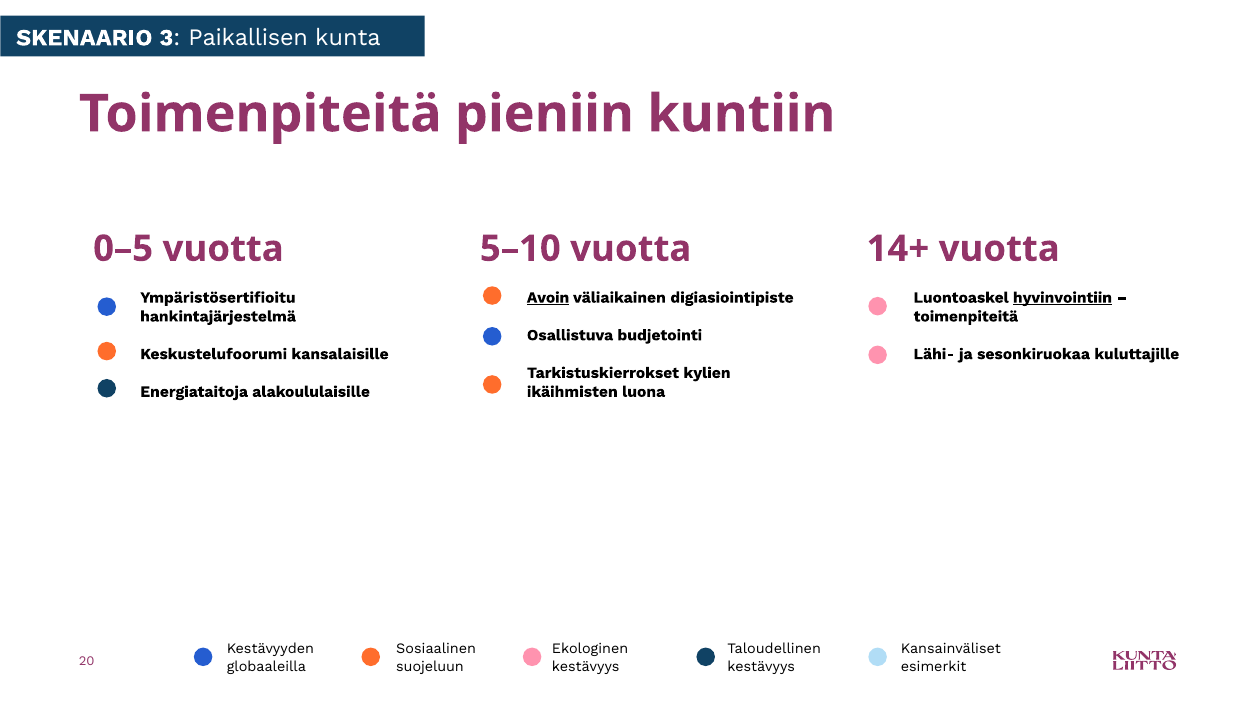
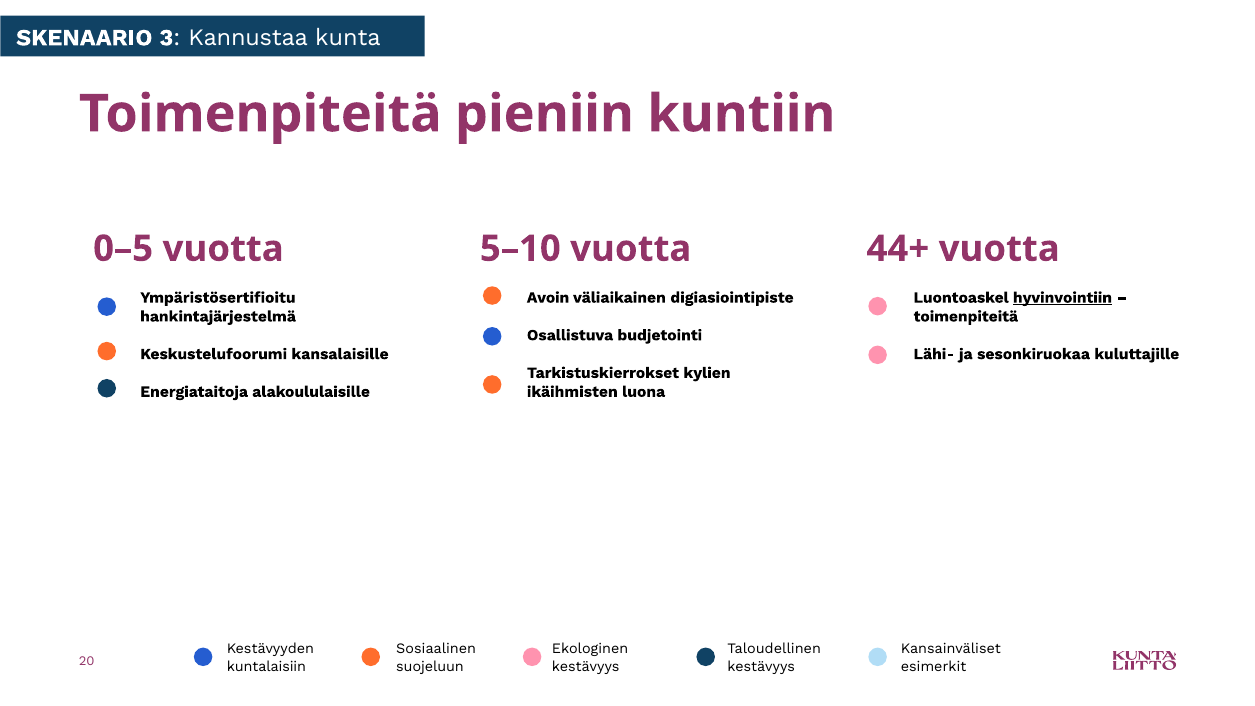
Paikallisen: Paikallisen -> Kannustaa
14+: 14+ -> 44+
Avoin underline: present -> none
globaaleilla: globaaleilla -> kuntalaisiin
